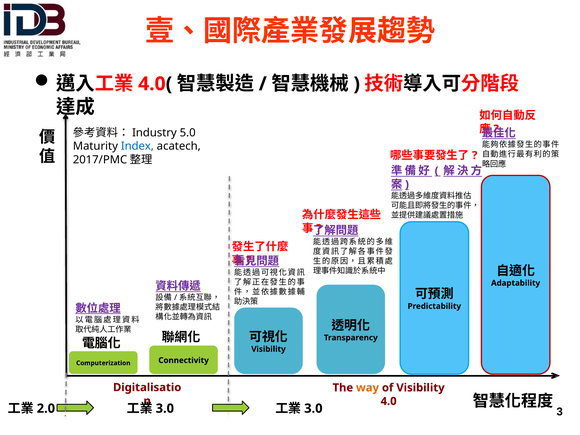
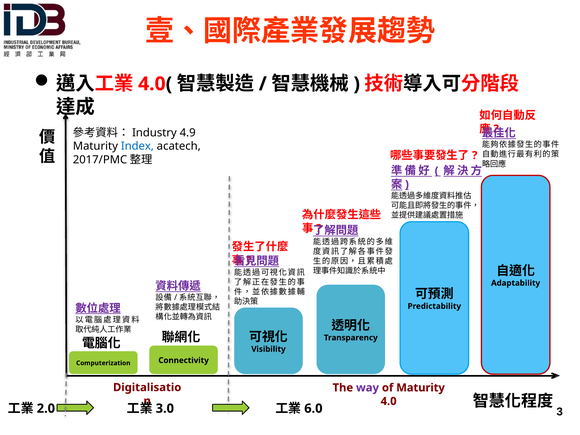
5.0: 5.0 -> 4.9
way colour: orange -> purple
of Visibility: Visibility -> Maturity
3.0 at (313, 408): 3.0 -> 6.0
